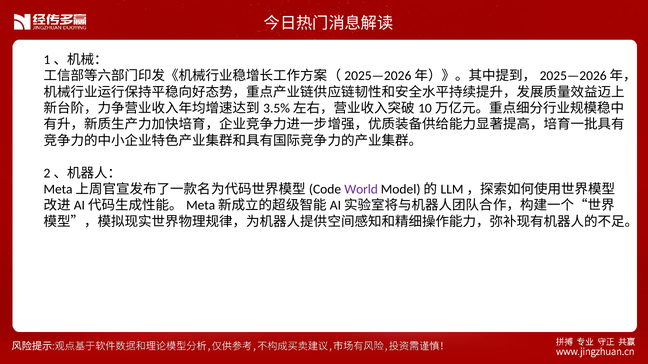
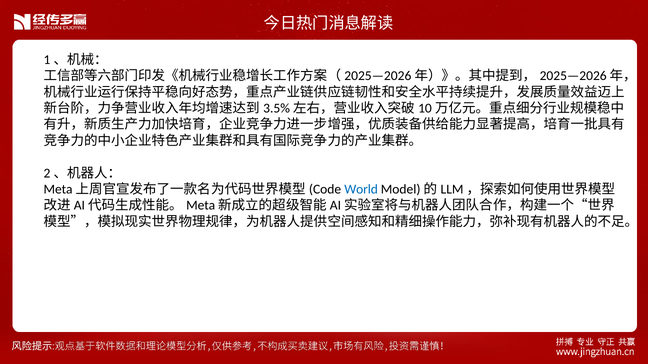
World colour: purple -> blue
